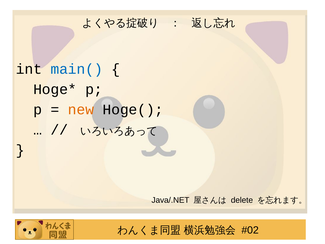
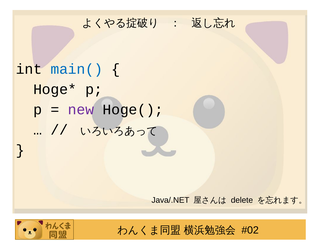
new colour: orange -> purple
